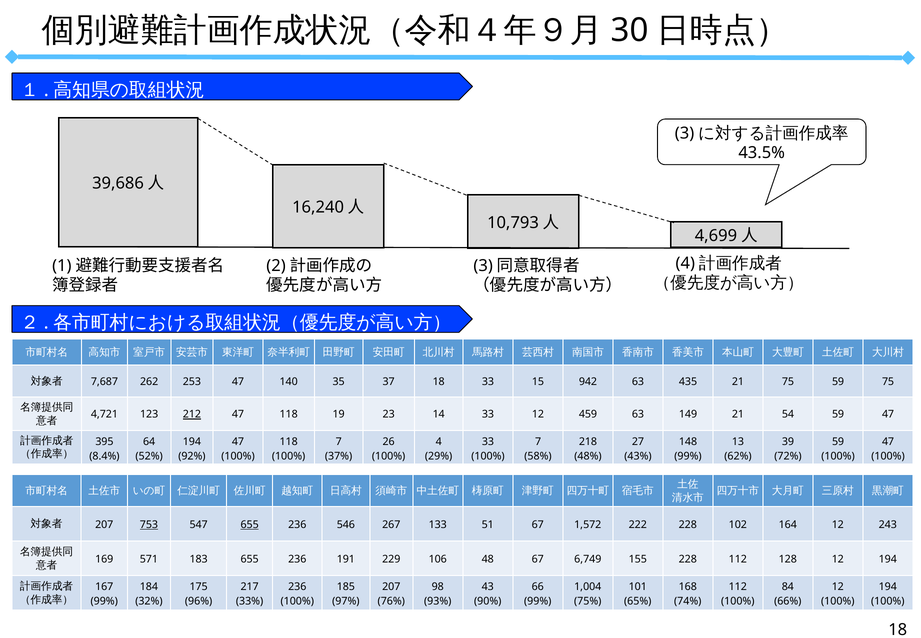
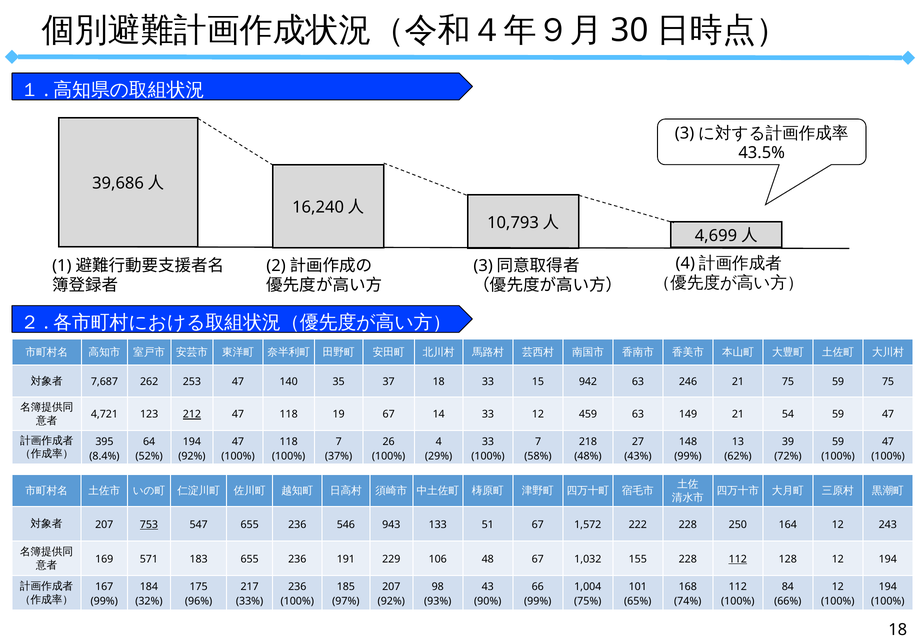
435: 435 -> 246
19 23: 23 -> 67
655 at (250, 524) underline: present -> none
267: 267 -> 943
102: 102 -> 250
6,749: 6,749 -> 1,032
112 at (738, 559) underline: none -> present
76% at (391, 601): 76% -> 92%
